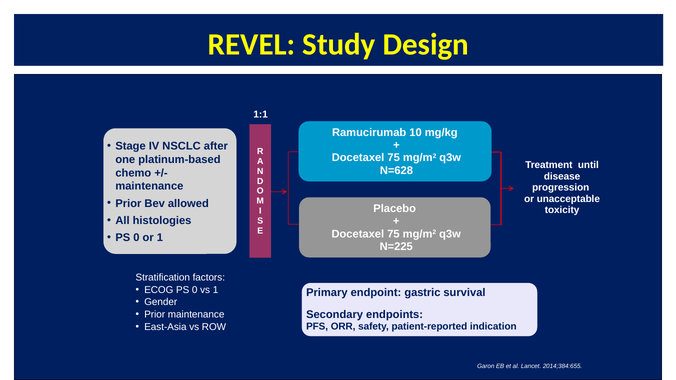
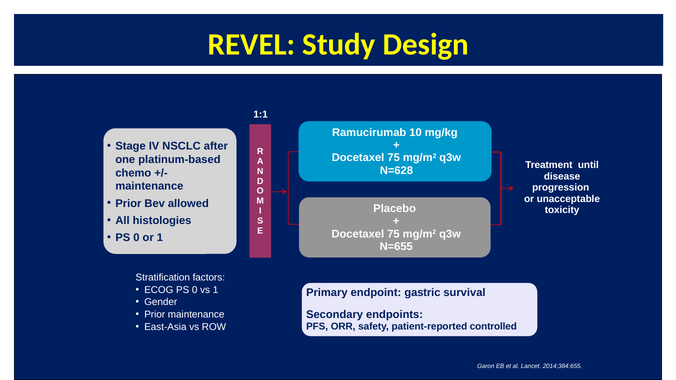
N=225: N=225 -> N=655
indication: indication -> controlled
